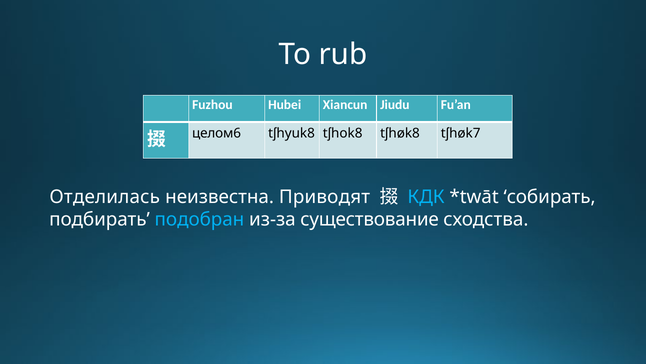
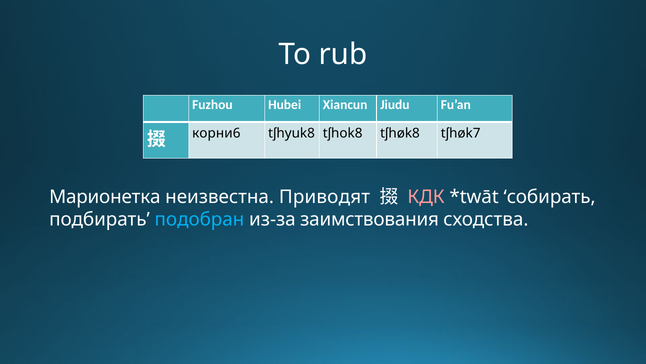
целом6: целом6 -> корни6
Отделилась: Отделилась -> Марионетка
КДК colour: light blue -> pink
существование: существование -> заимствования
